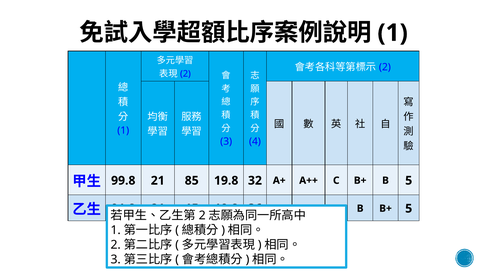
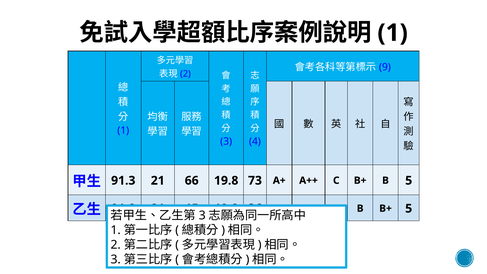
2 at (385, 67): 2 -> 9
99.8: 99.8 -> 91.3
85: 85 -> 66
32: 32 -> 73
2 at (202, 215): 2 -> 3
